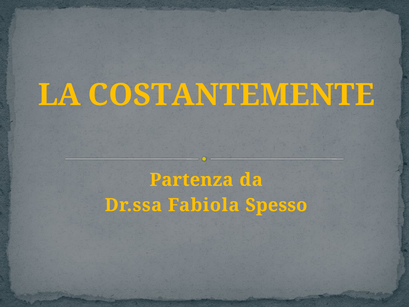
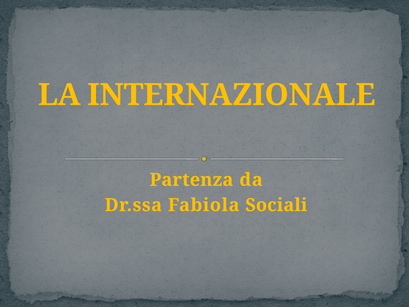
COSTANTEMENTE: COSTANTEMENTE -> INTERNAZIONALE
Spesso: Spesso -> Sociali
